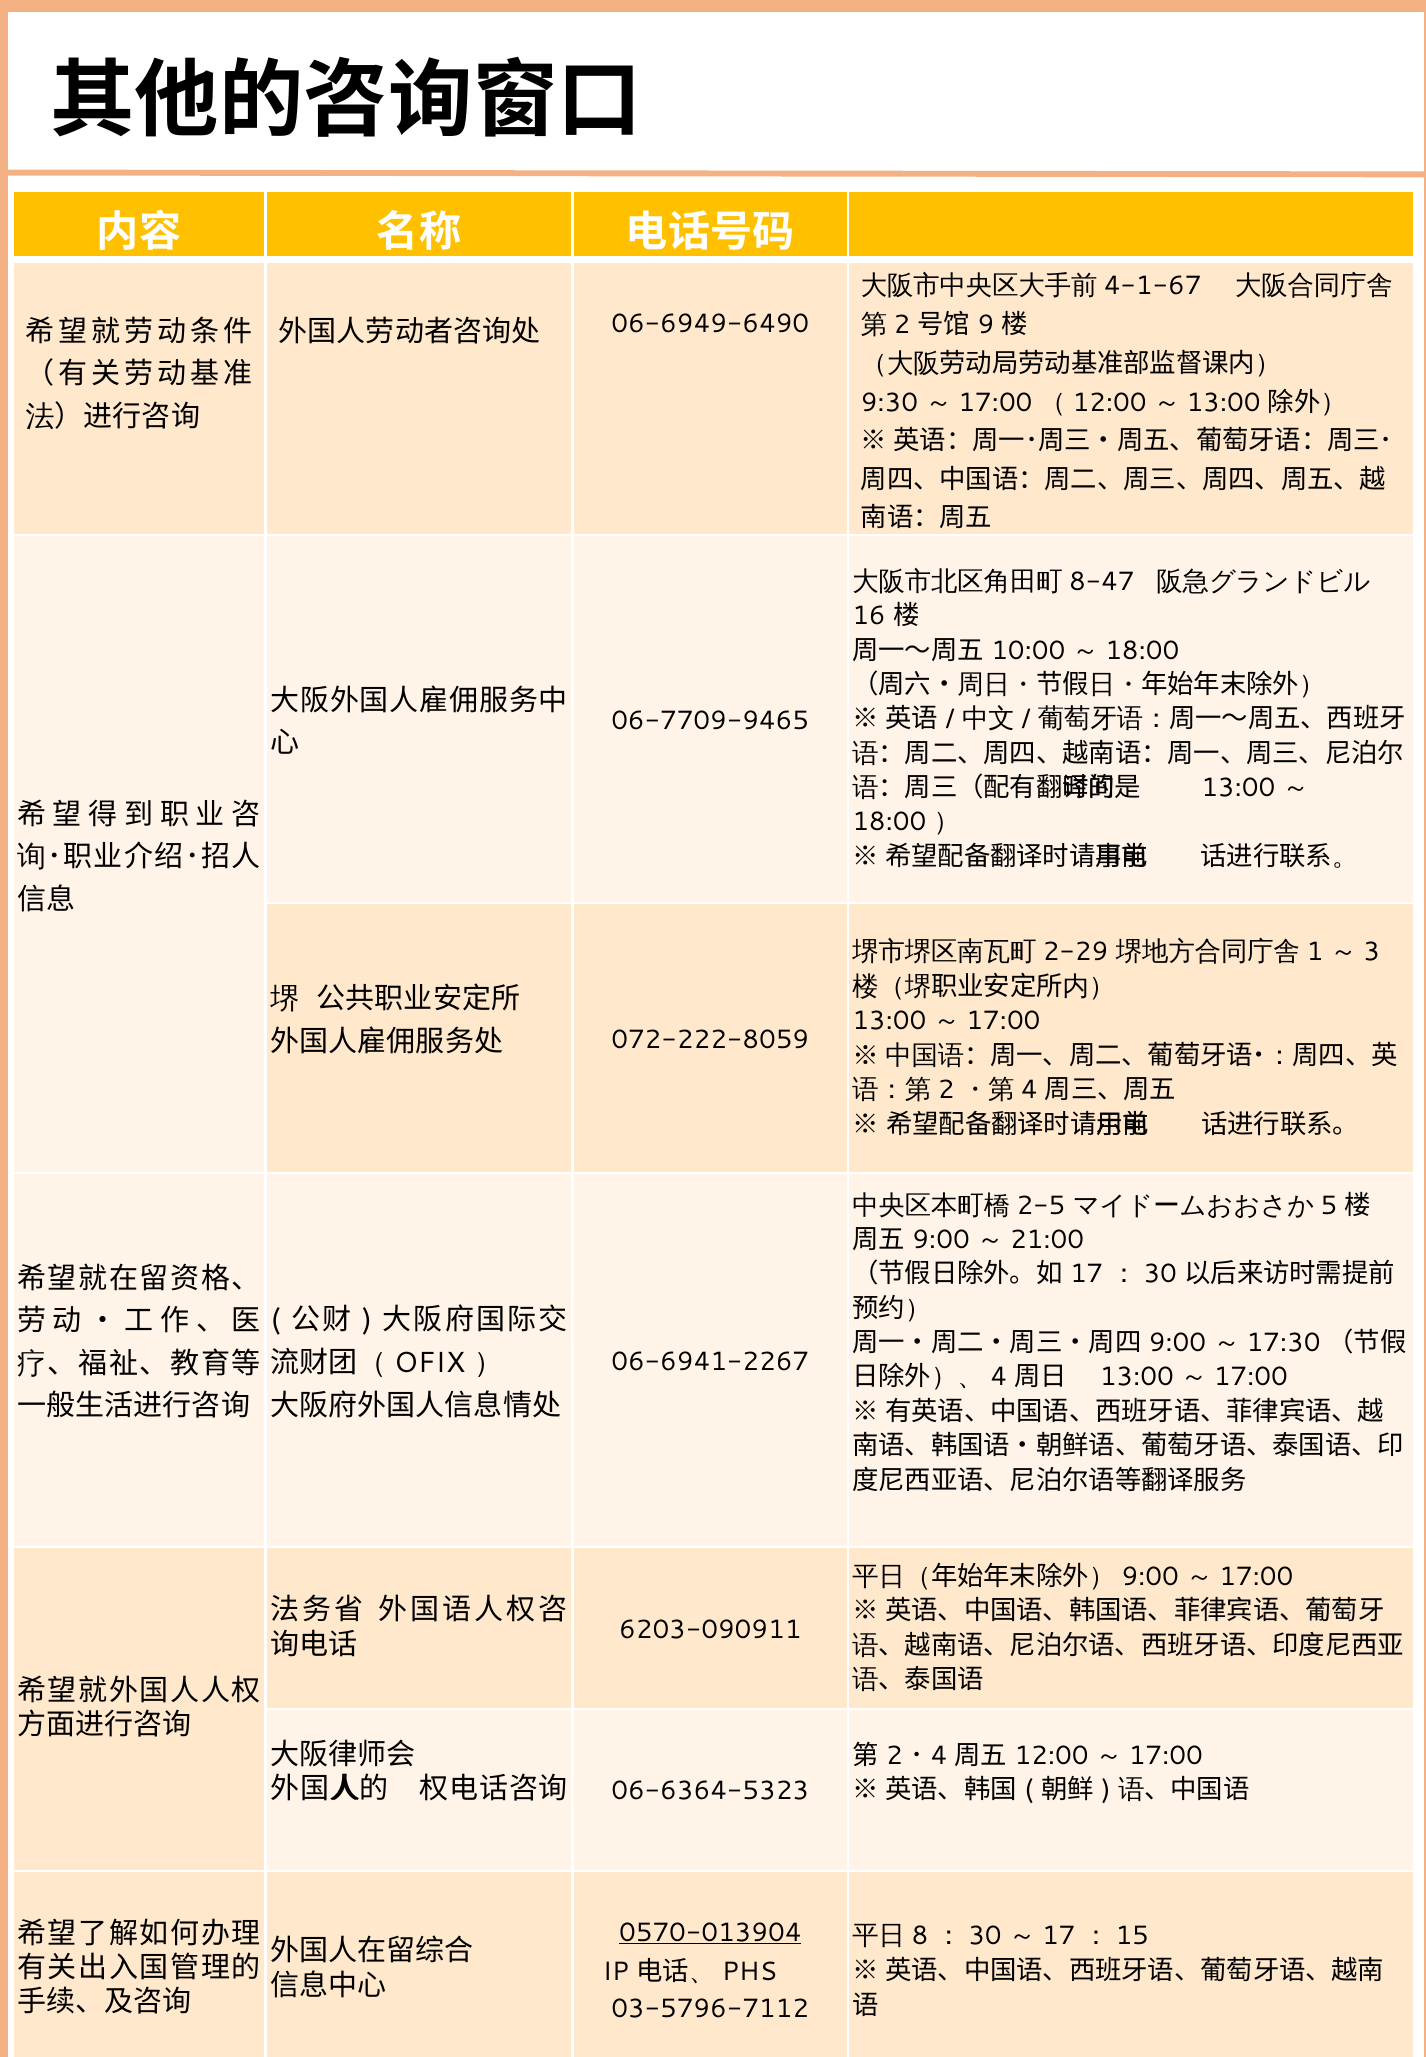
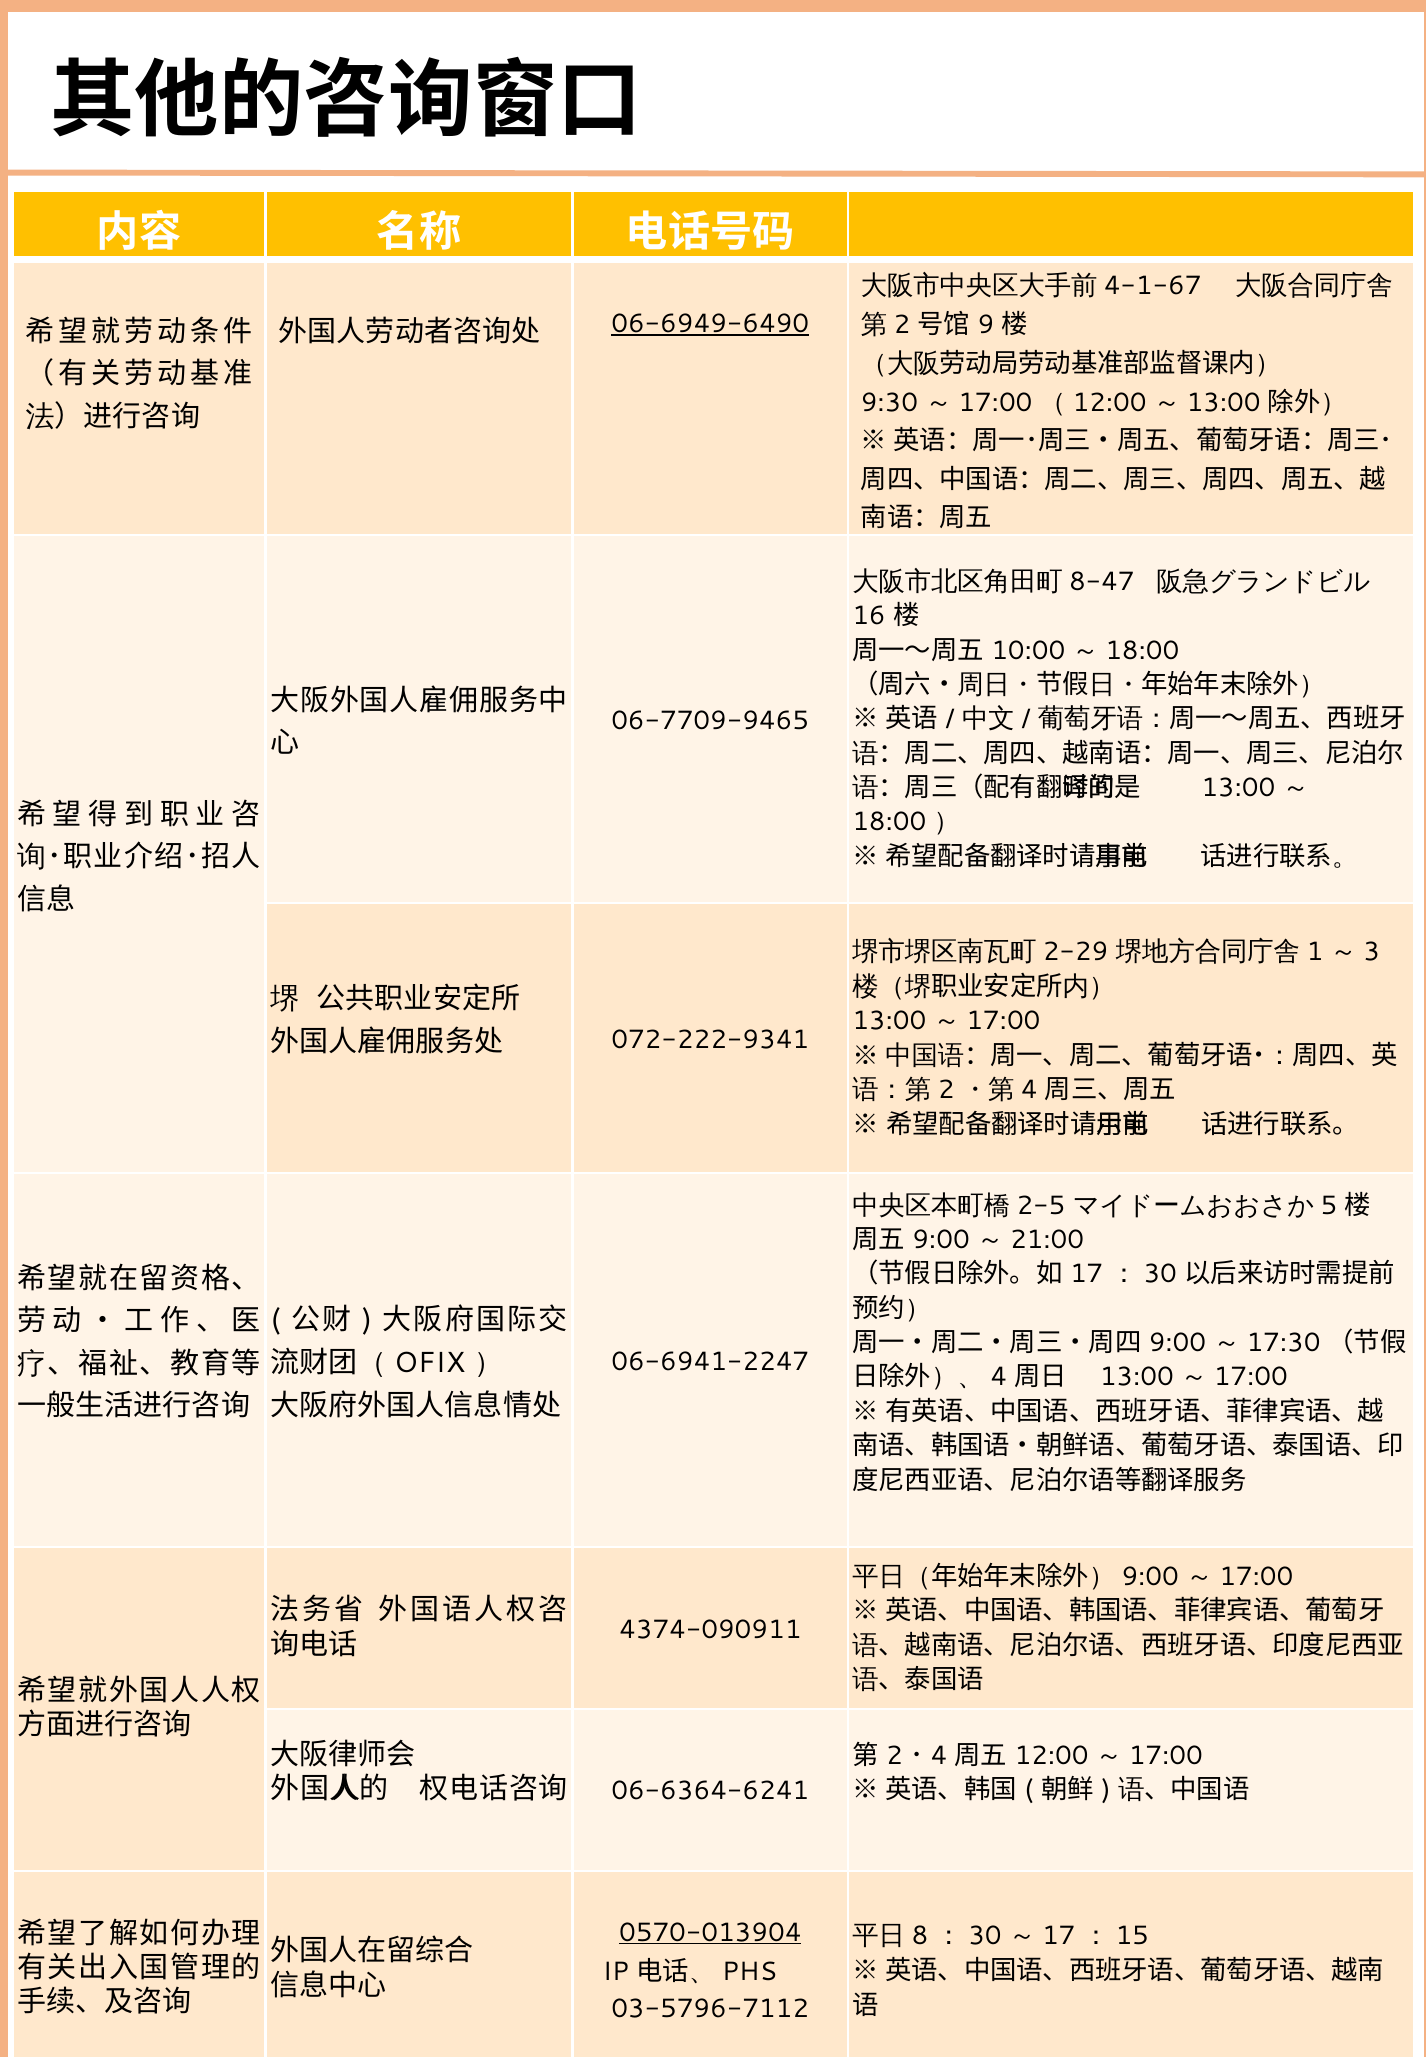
06-6949-6490 underline: none -> present
072-222-8059: 072-222-8059 -> 072-222-9341
06-6941-2267: 06-6941-2267 -> 06-6941-2247
6203-090911: 6203-090911 -> 4374-090911
06-6364-5323: 06-6364-5323 -> 06-6364-6241
